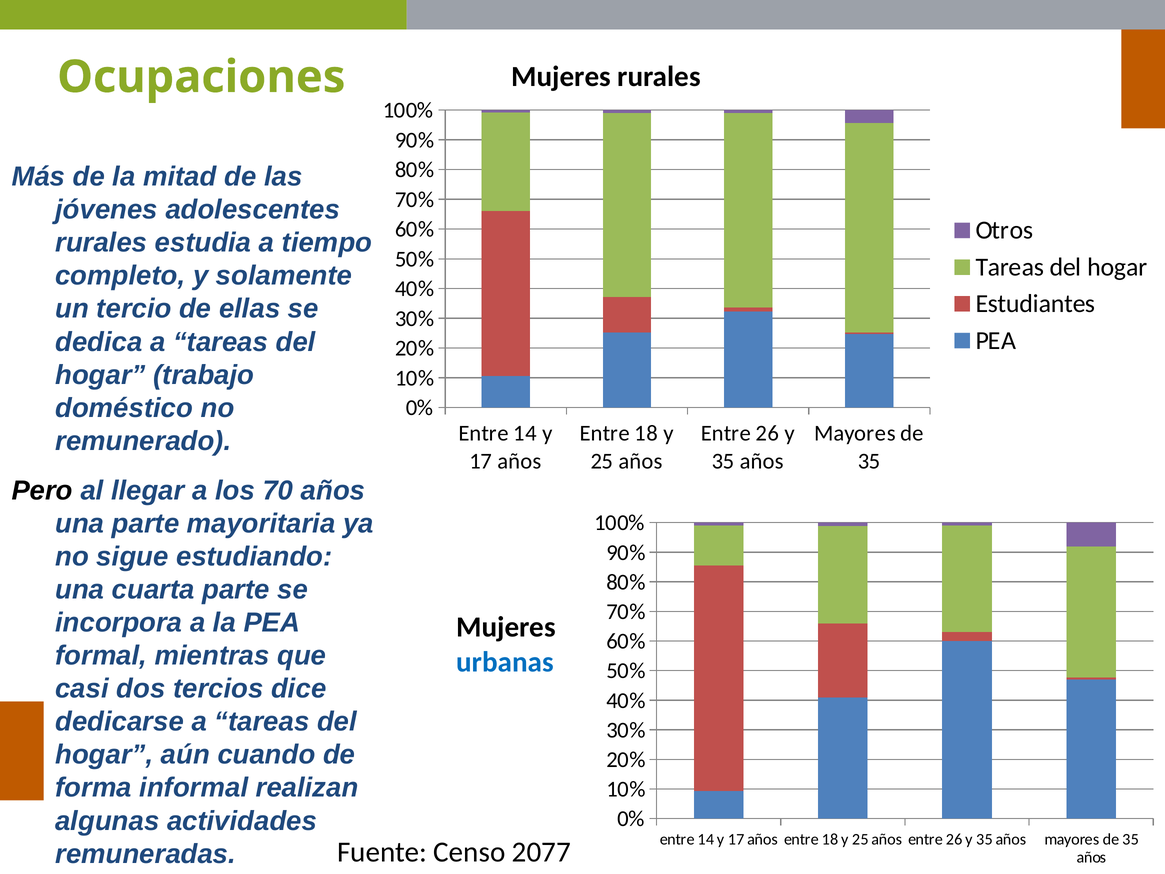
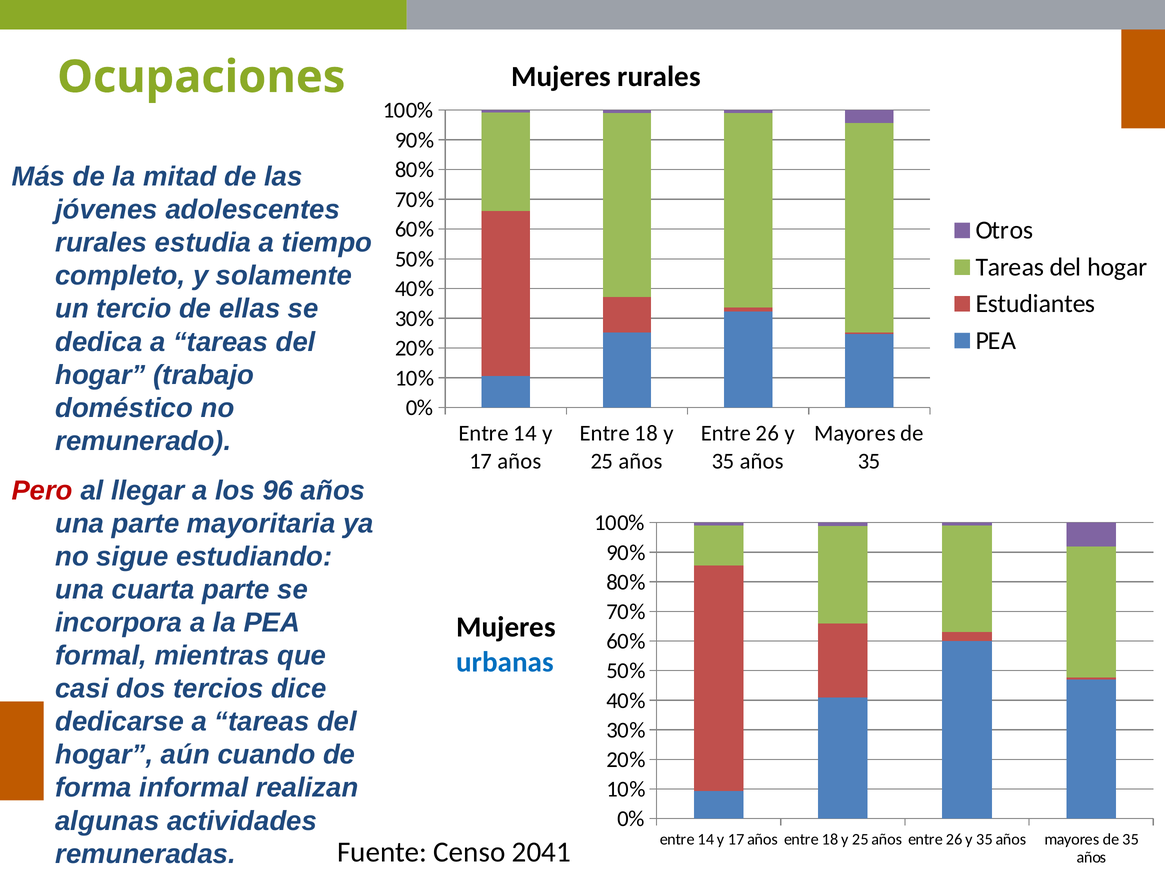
Pero colour: black -> red
70: 70 -> 96
2077: 2077 -> 2041
